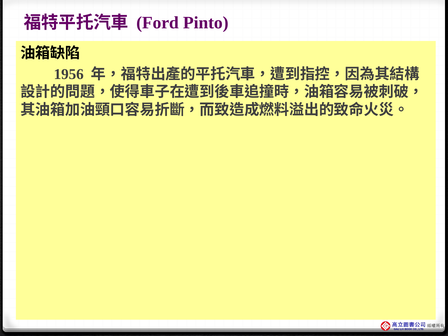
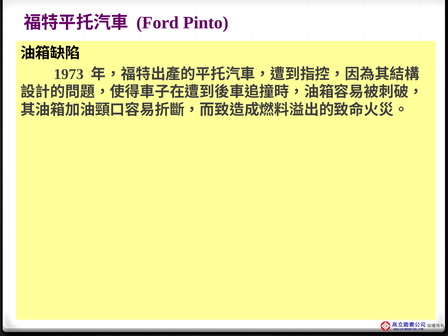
1956: 1956 -> 1973
